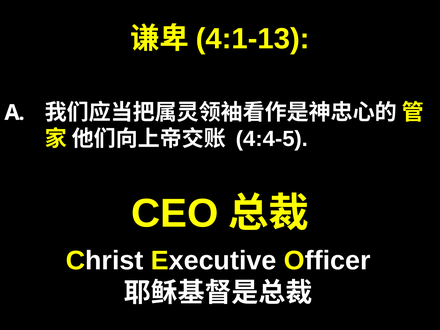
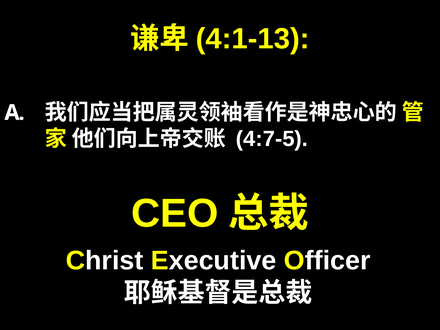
4:4-5: 4:4-5 -> 4:7-5
